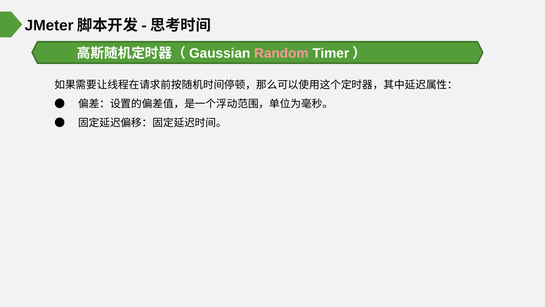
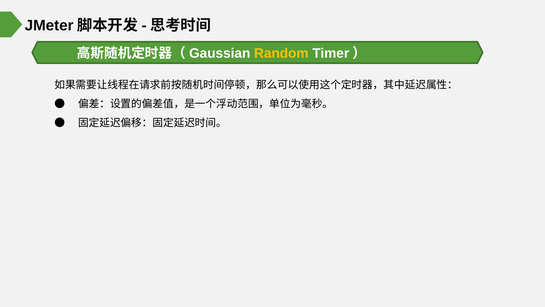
Random colour: pink -> yellow
